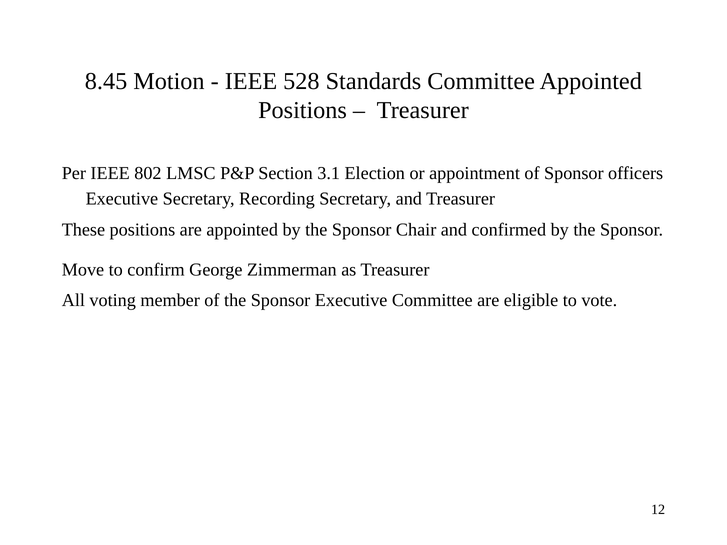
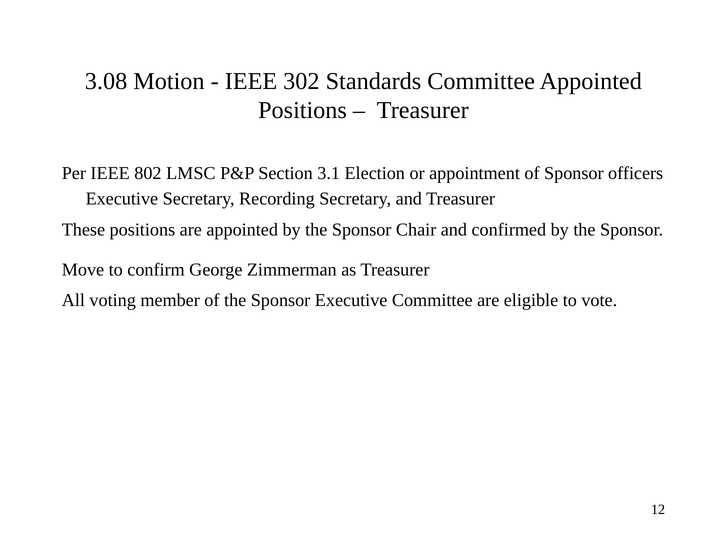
8.45: 8.45 -> 3.08
528: 528 -> 302
